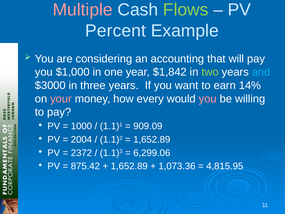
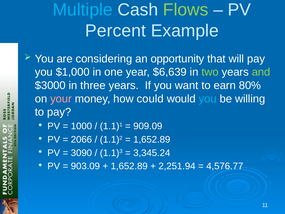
Multiple colour: pink -> light blue
accounting: accounting -> opportunity
$1,842: $1,842 -> $6,639
and colour: light blue -> light green
14%: 14% -> 80%
every: every -> could
you at (208, 99) colour: pink -> light blue
2004: 2004 -> 2066
2372: 2372 -> 3090
6,299.06: 6,299.06 -> 3,345.24
875.42: 875.42 -> 903.09
1,073.36: 1,073.36 -> 2,251.94
4,815.95: 4,815.95 -> 4,576.77
